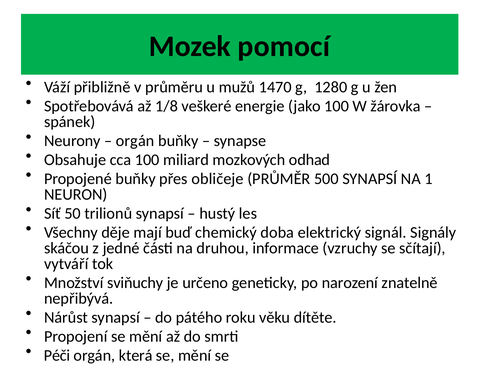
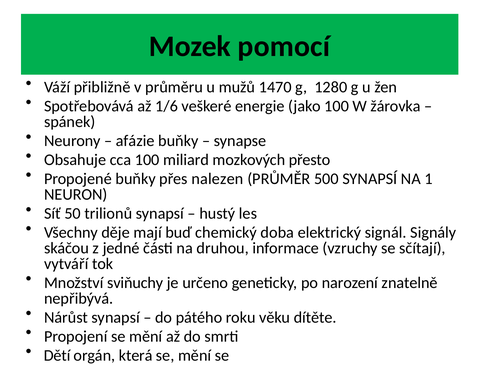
1/8: 1/8 -> 1/6
orgán at (135, 141): orgán -> afázie
odhad: odhad -> přesto
obličeje: obličeje -> nalezen
Péči: Péči -> Dětí
